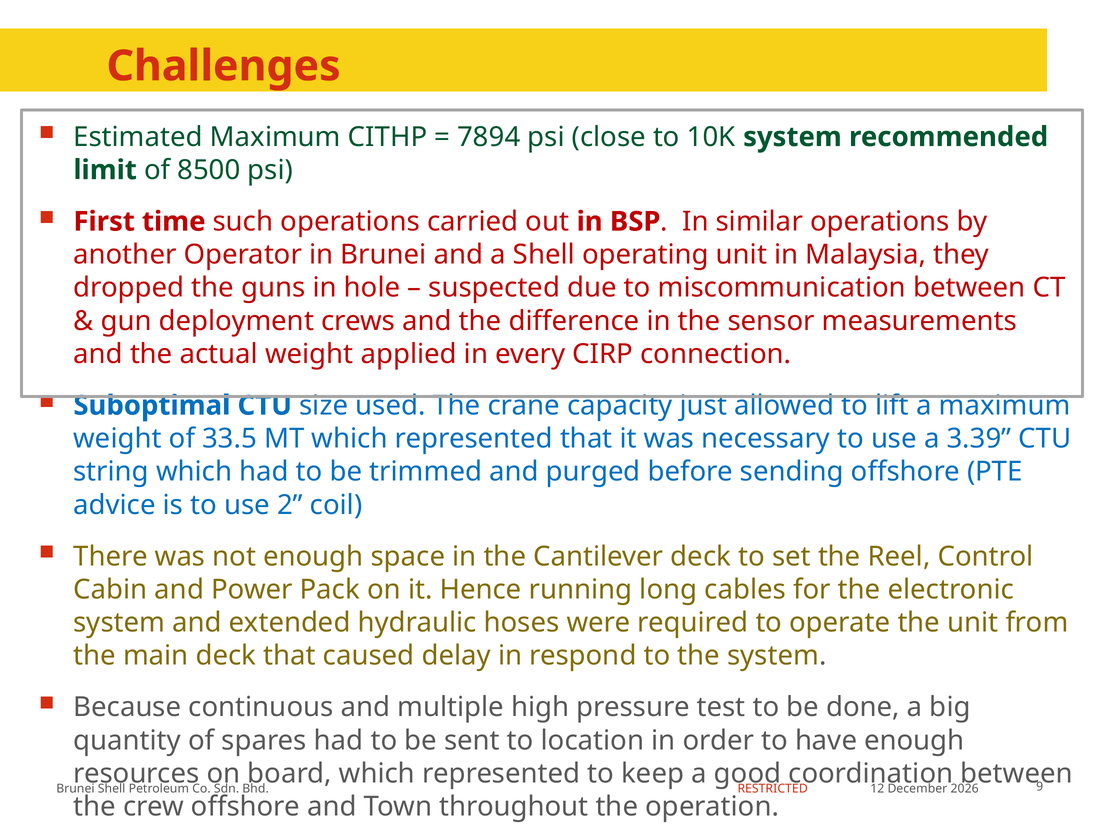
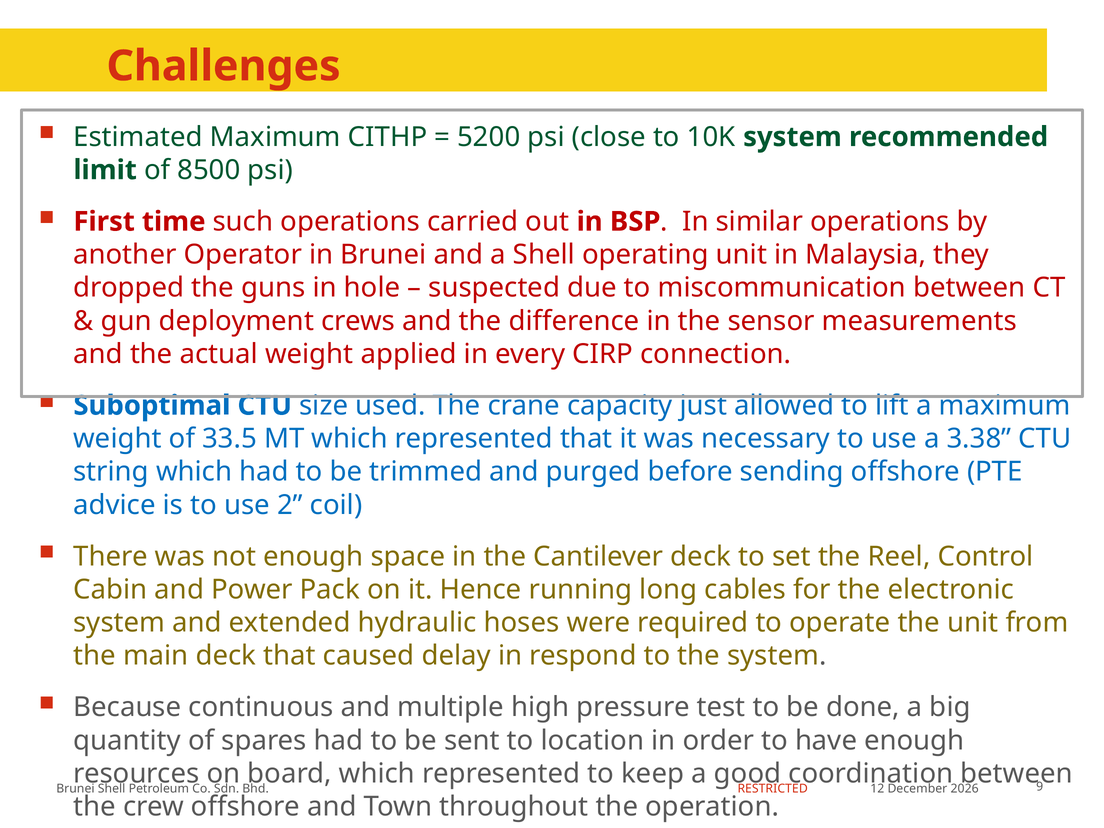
7894: 7894 -> 5200
3.39: 3.39 -> 3.38
